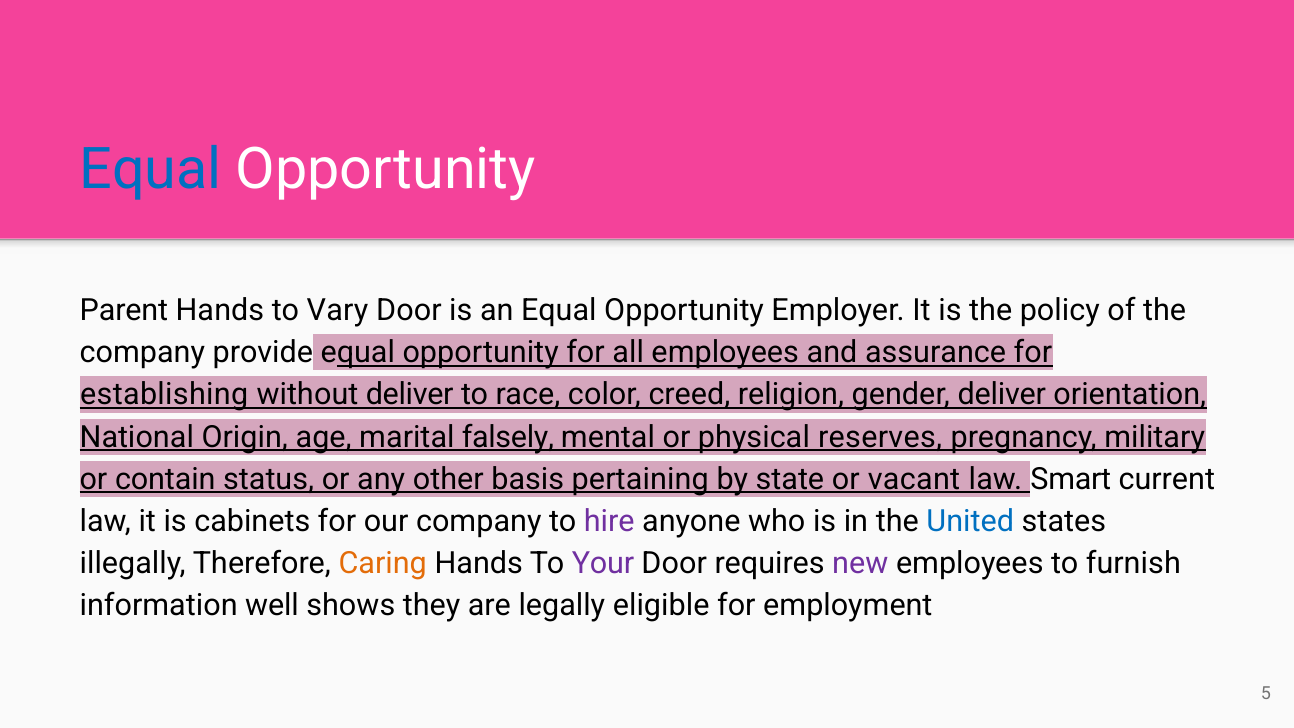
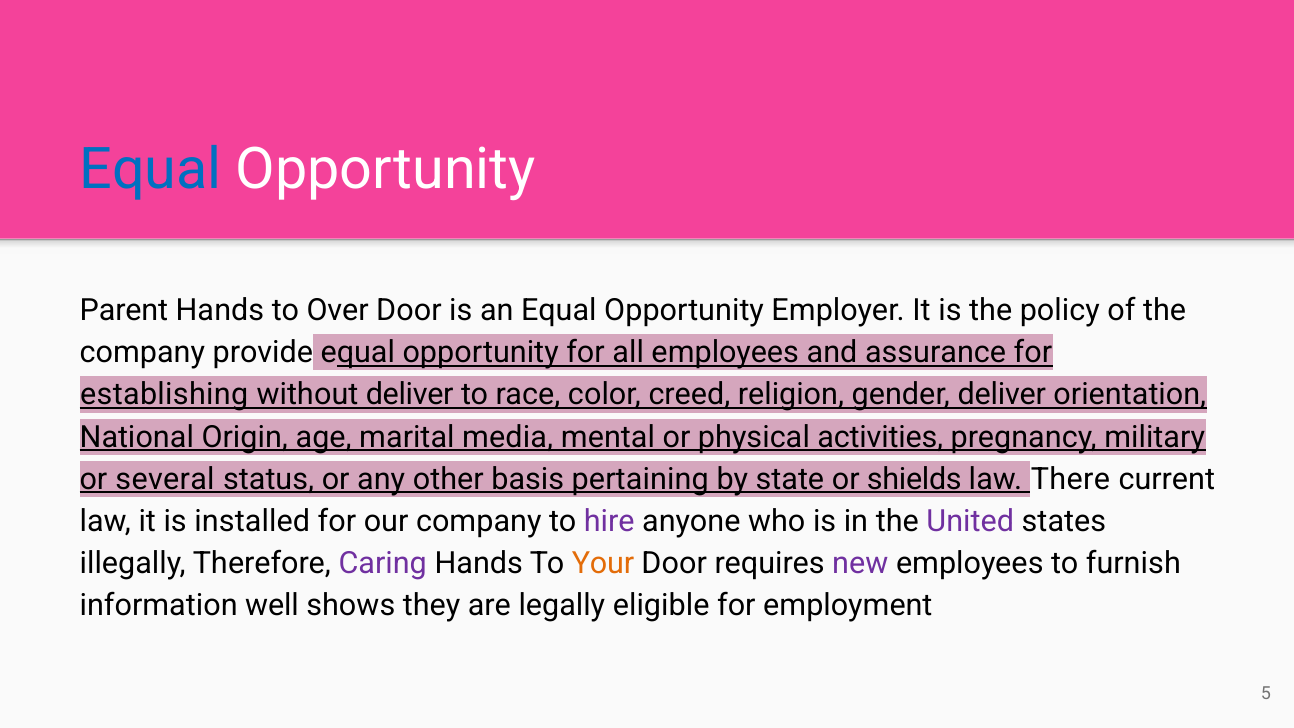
Vary: Vary -> Over
falsely: falsely -> media
reserves: reserves -> activities
contain: contain -> several
vacant: vacant -> shields
Smart: Smart -> There
cabinets: cabinets -> installed
United colour: blue -> purple
Caring colour: orange -> purple
Your colour: purple -> orange
